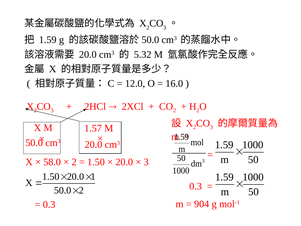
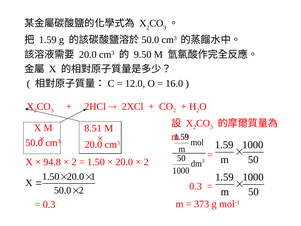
5.32: 5.32 -> 9.50
1.57: 1.57 -> 8.51
58.0: 58.0 -> 94.8
3 at (146, 162): 3 -> 2
904: 904 -> 373
